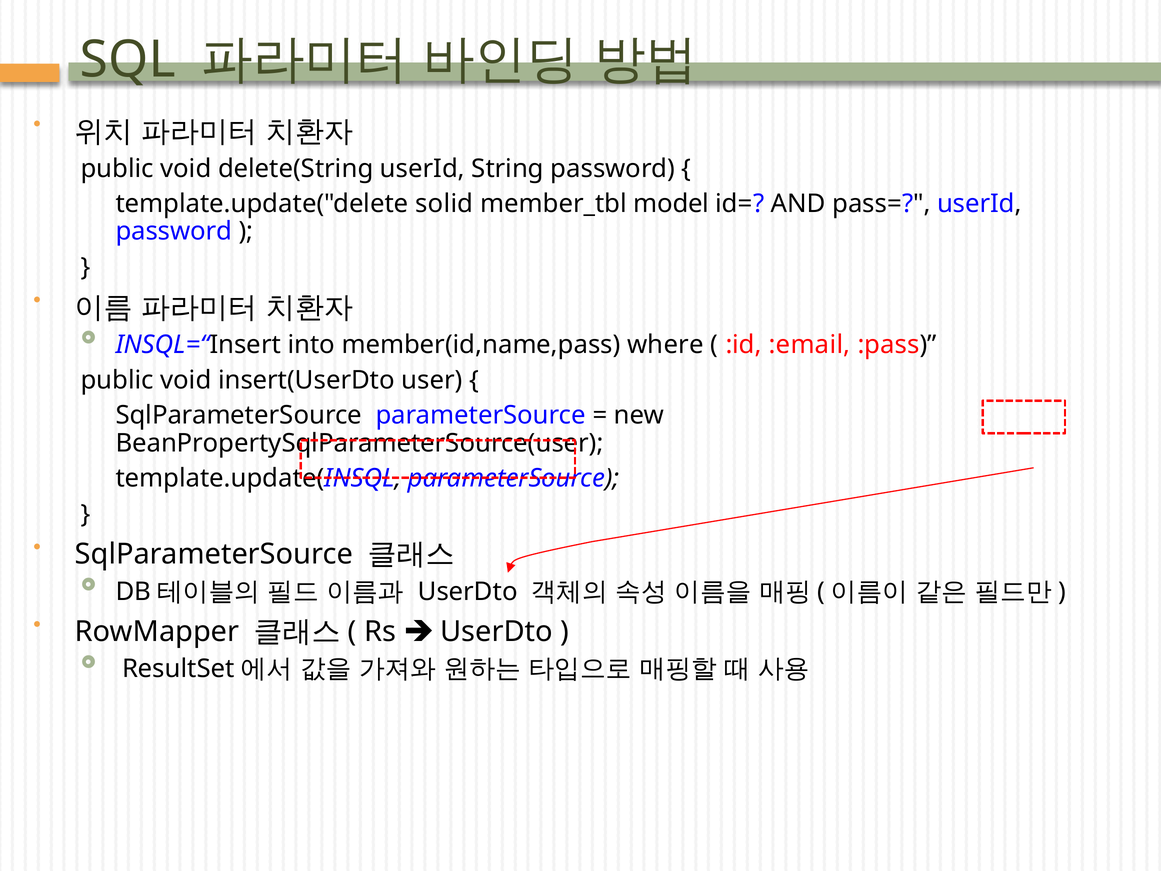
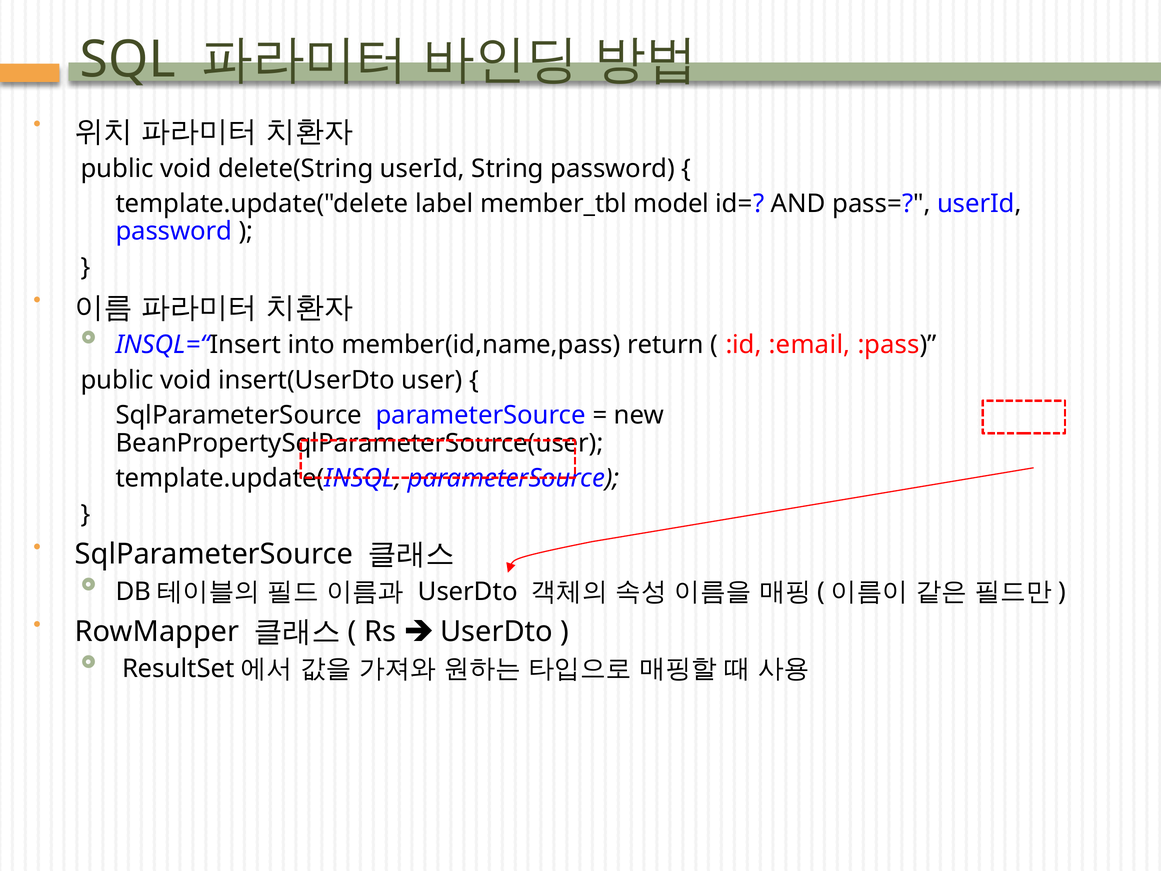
solid: solid -> label
where: where -> return
